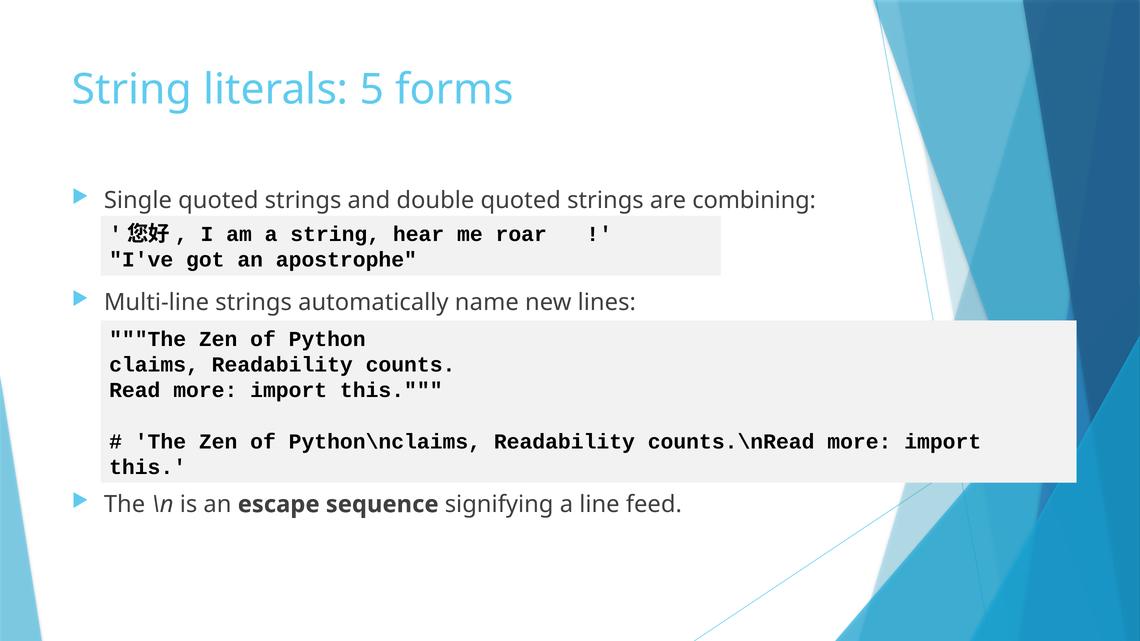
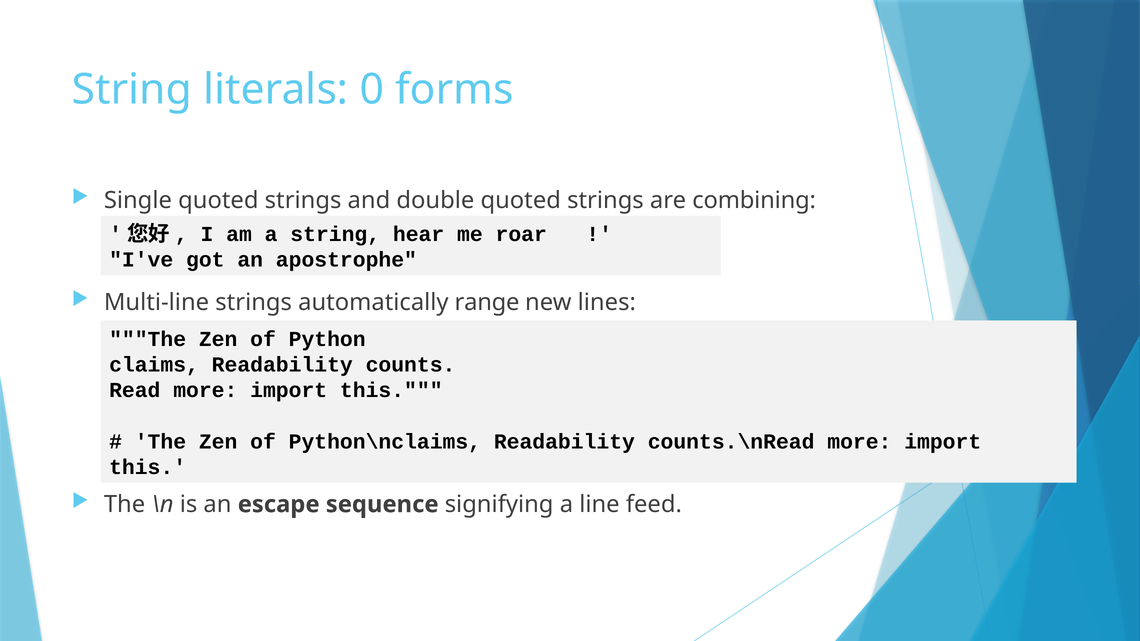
5: 5 -> 0
name: name -> range
